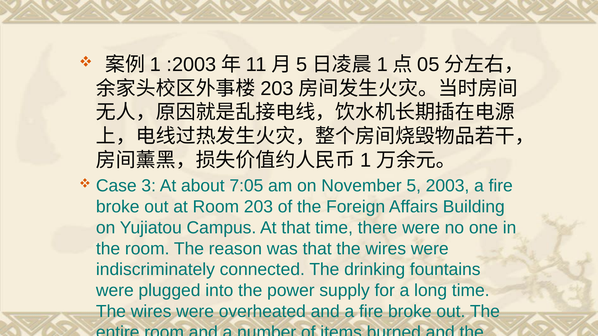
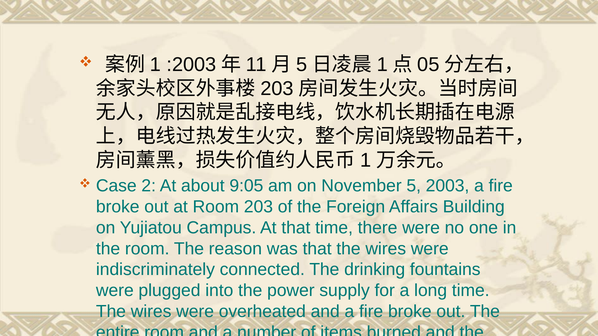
3: 3 -> 2
7:05: 7:05 -> 9:05
